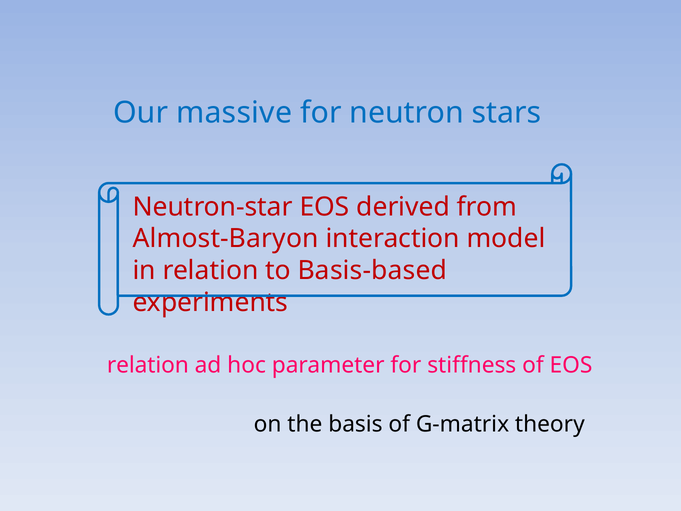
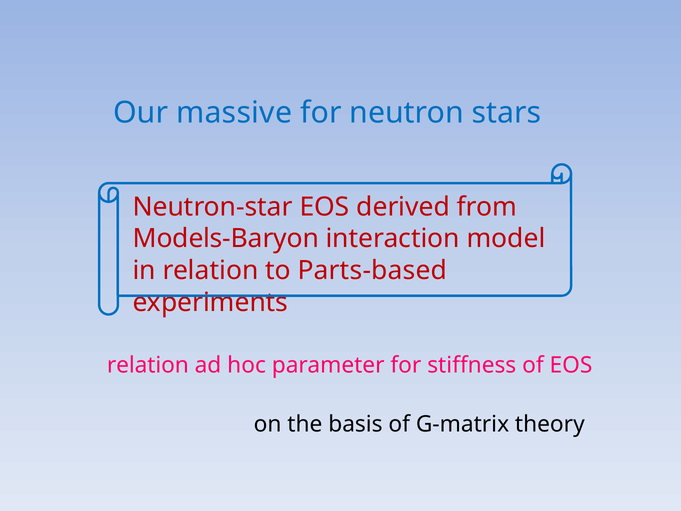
Almost-Baryon: Almost-Baryon -> Models-Baryon
Basis-based: Basis-based -> Parts-based
